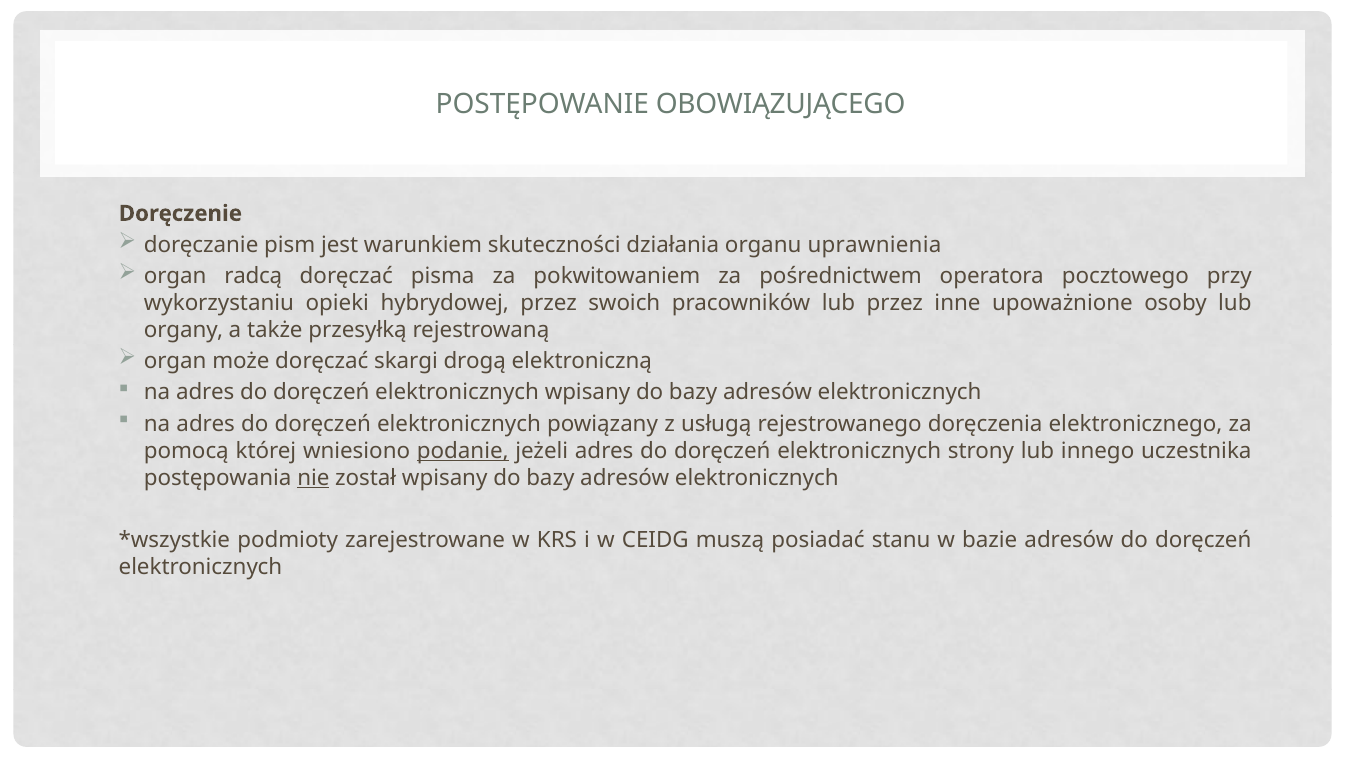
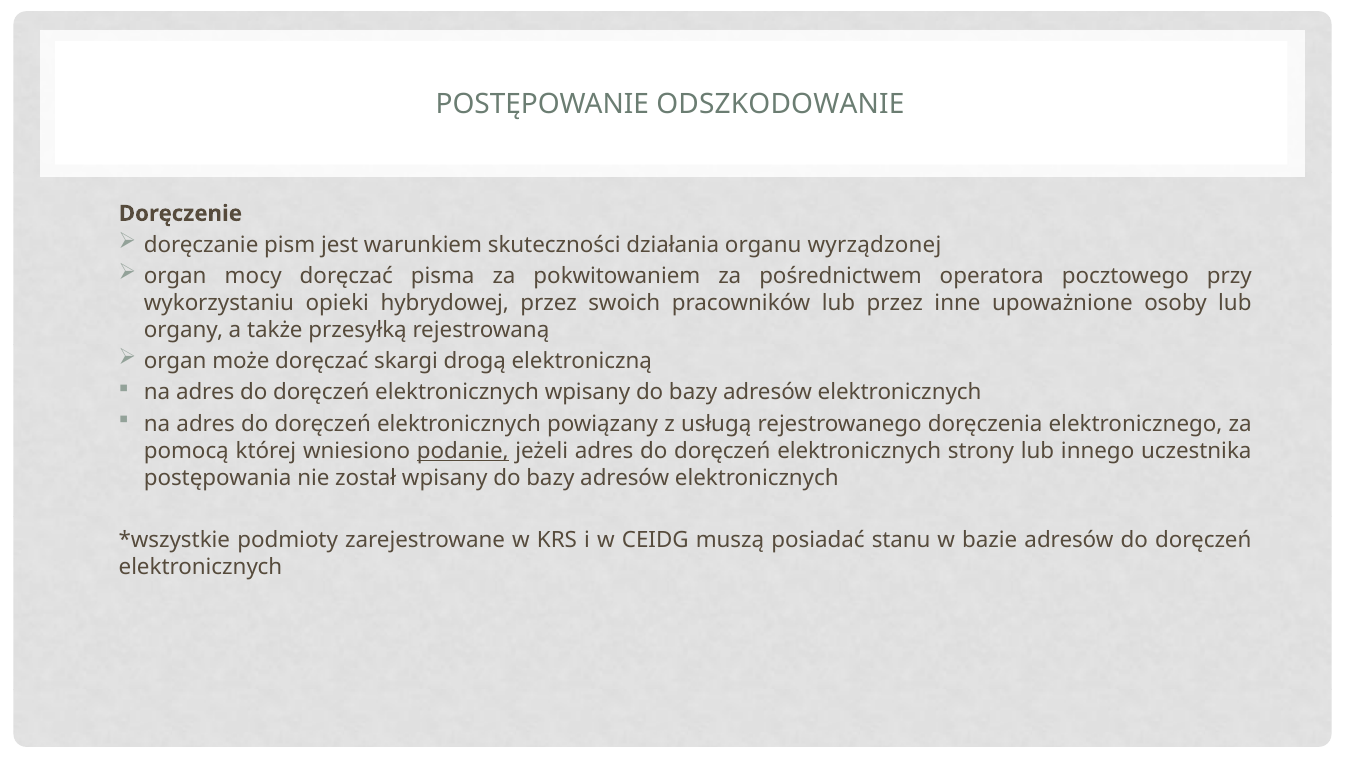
OBOWIĄZUJĄCEGO: OBOWIĄZUJĄCEGO -> ODSZKODOWANIE
uprawnienia: uprawnienia -> wyrządzonej
radcą: radcą -> mocy
nie underline: present -> none
